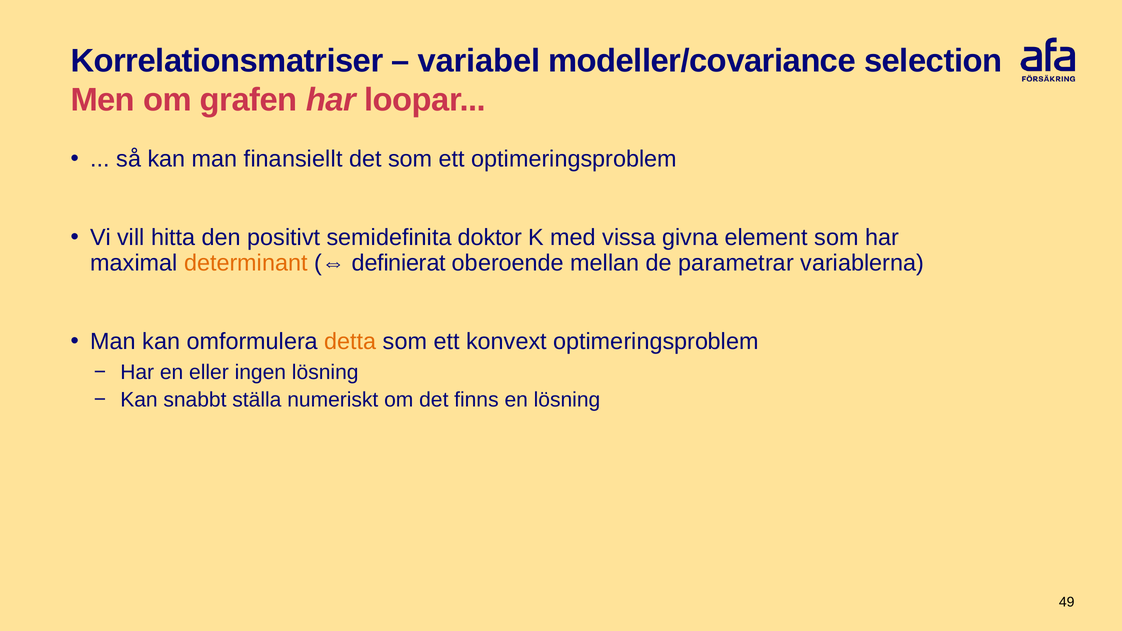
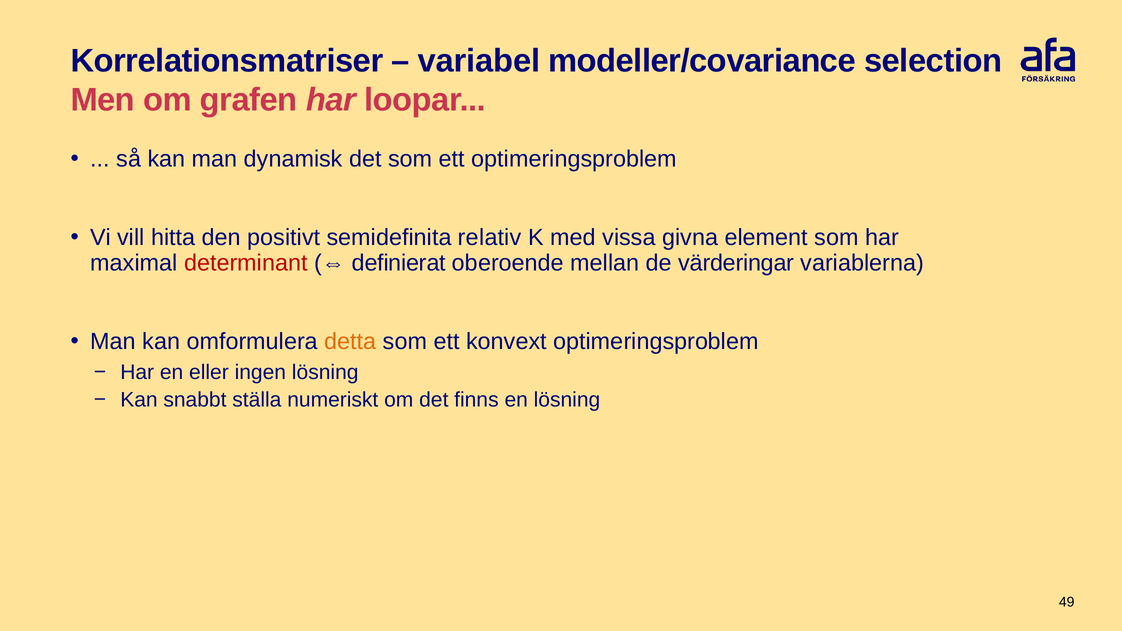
finansiellt: finansiellt -> dynamisk
doktor: doktor -> relativ
determinant colour: orange -> red
parametrar: parametrar -> värderingar
